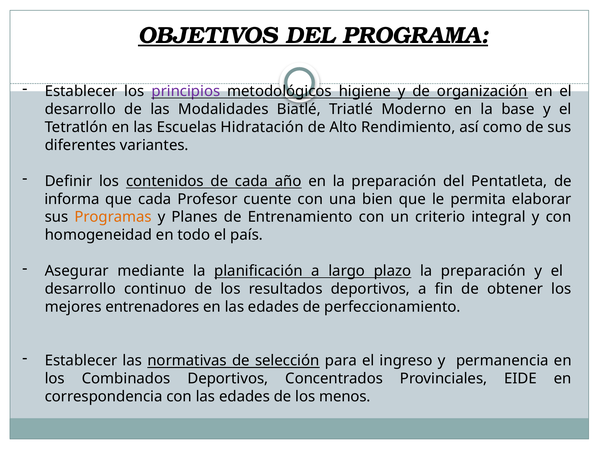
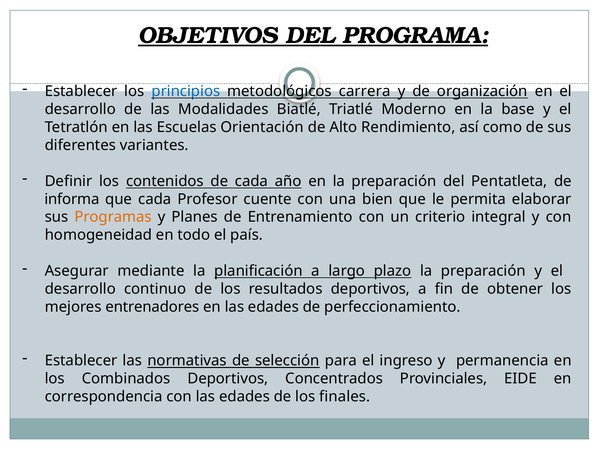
principios colour: purple -> blue
higiene: higiene -> carrera
Hidratación: Hidratación -> Orientación
menos: menos -> finales
